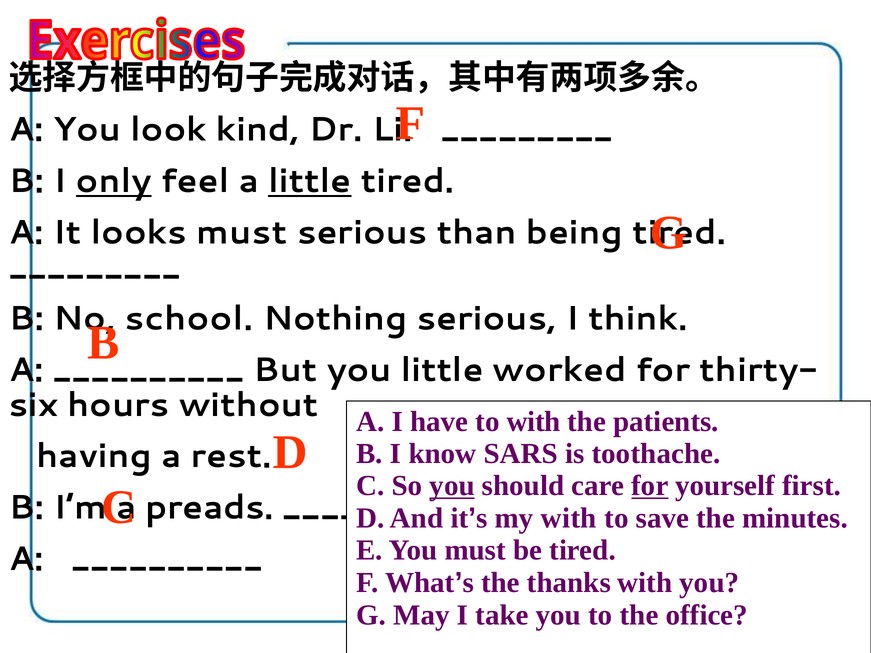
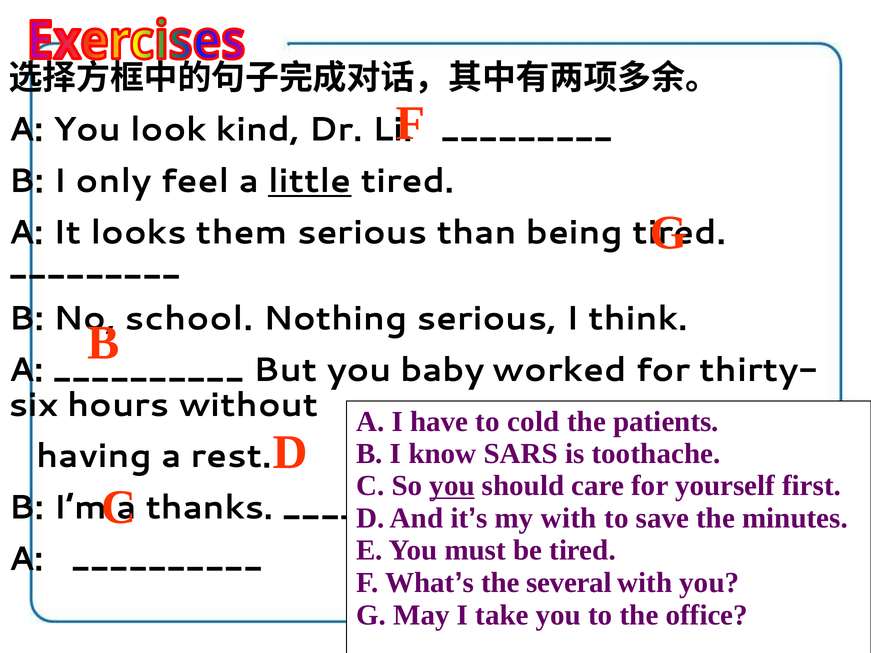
only underline: present -> none
looks must: must -> them
you little: little -> baby
to with: with -> cold
for at (650, 486) underline: present -> none
preads: preads -> thanks
thanks: thanks -> several
